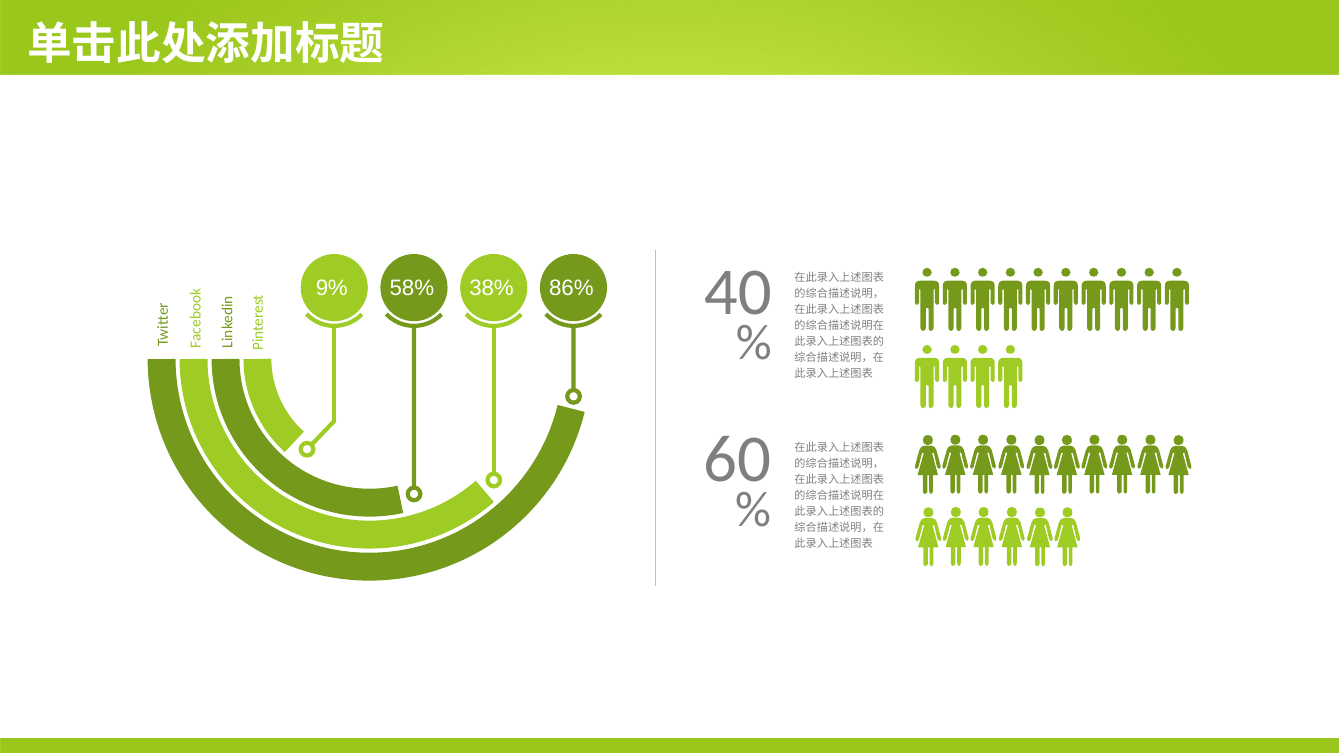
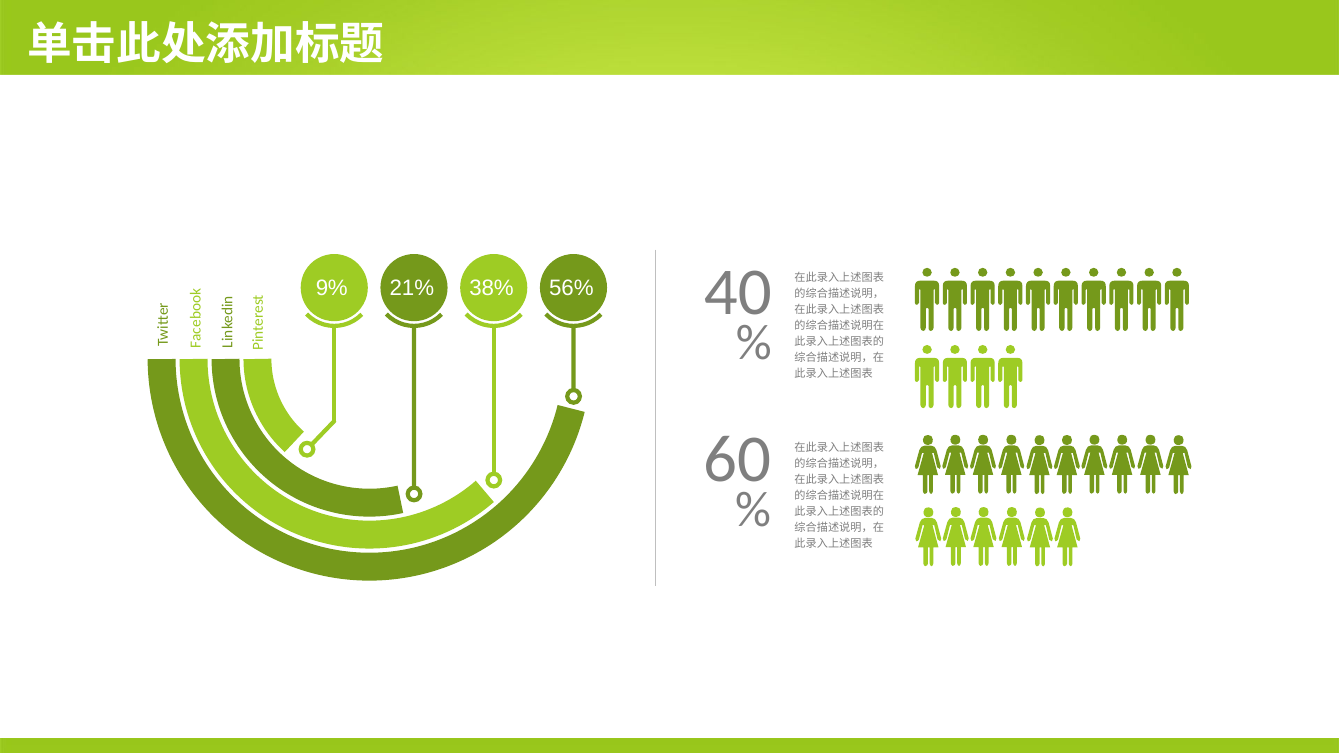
58%: 58% -> 21%
86%: 86% -> 56%
